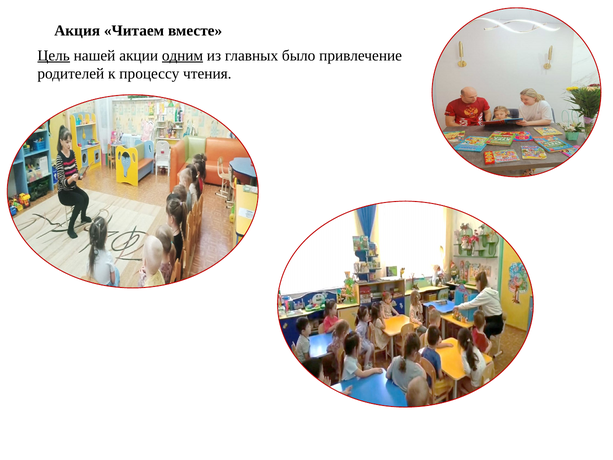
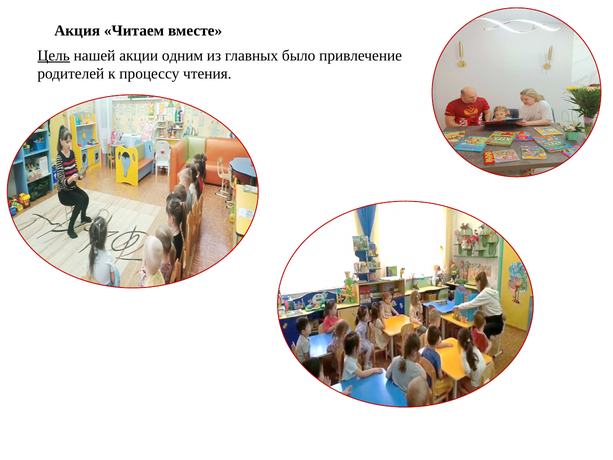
одним underline: present -> none
